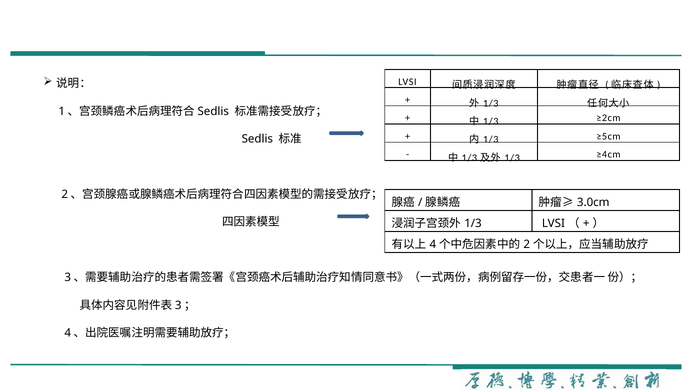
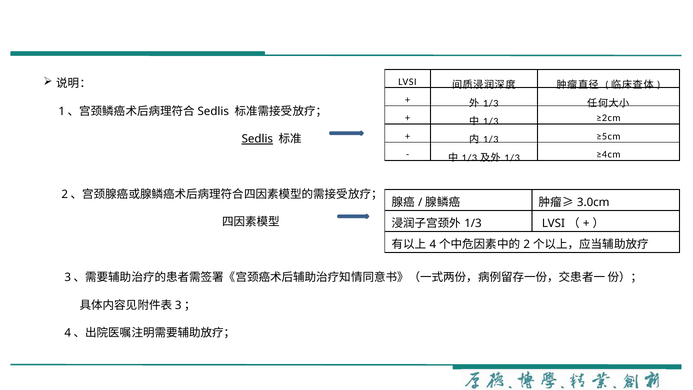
Sedlis underline: none -> present
